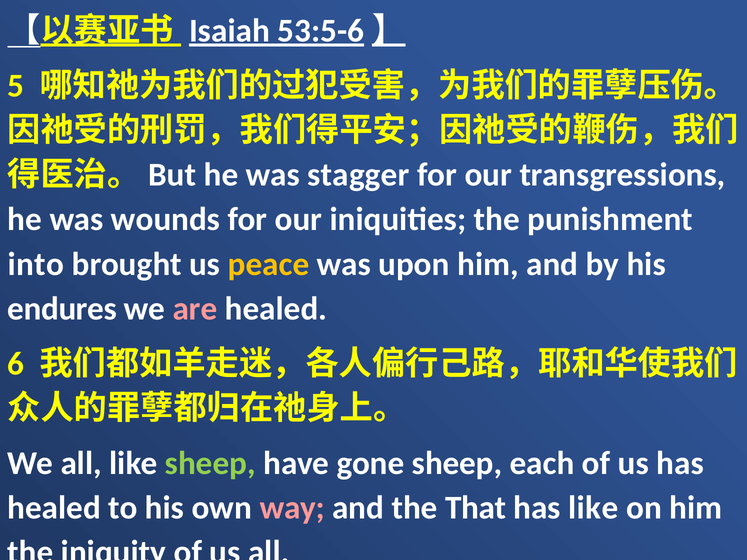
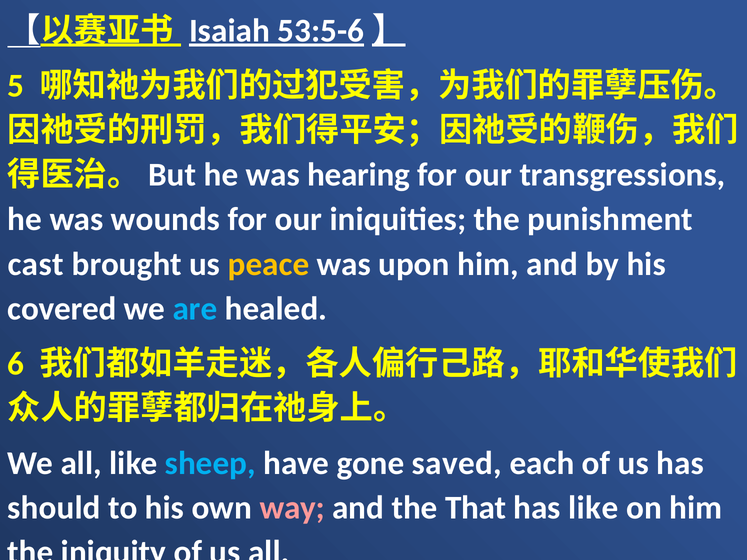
stagger: stagger -> hearing
into: into -> cast
endures: endures -> covered
are colour: pink -> light blue
sheep at (210, 463) colour: light green -> light blue
gone sheep: sheep -> saved
healed at (54, 508): healed -> should
